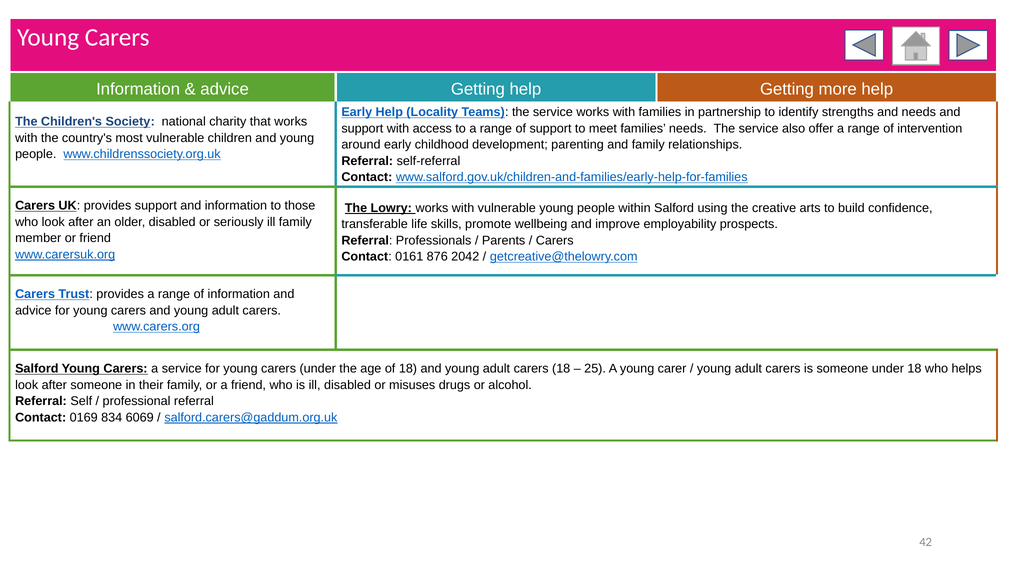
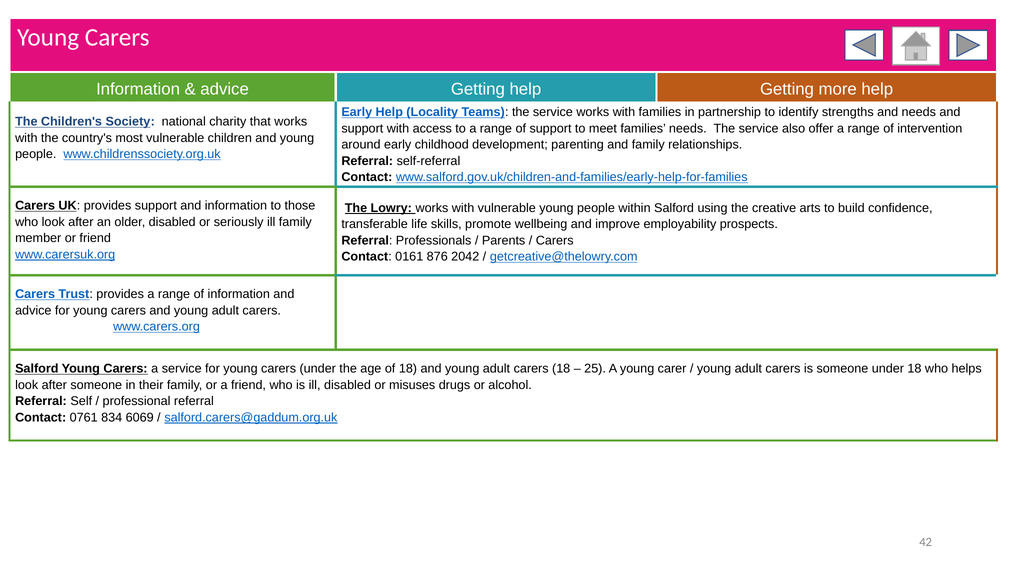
0169: 0169 -> 0761
